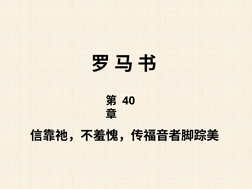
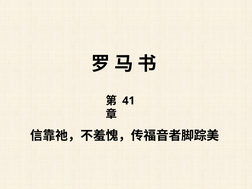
40: 40 -> 41
